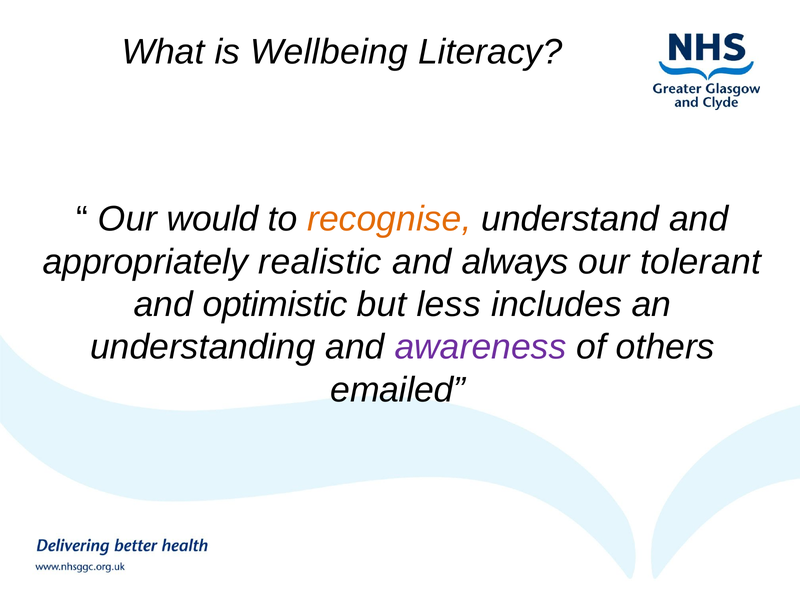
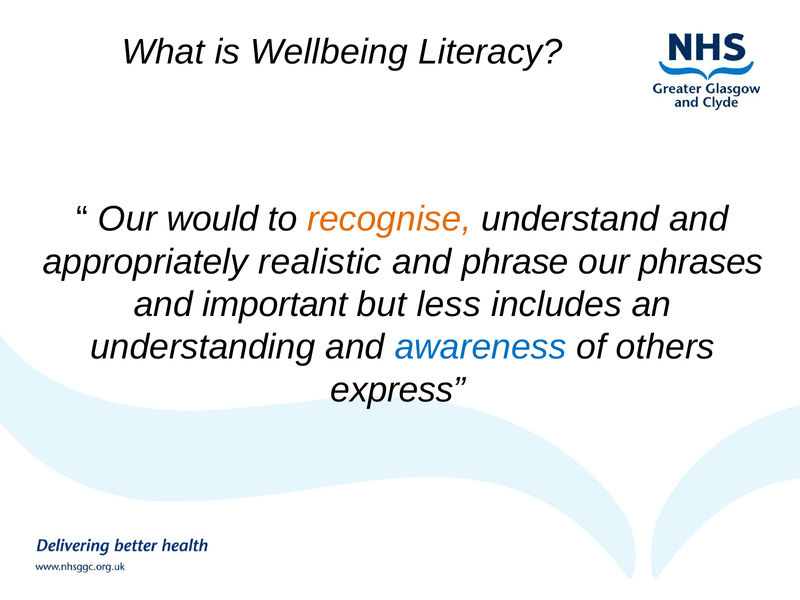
always: always -> phrase
tolerant: tolerant -> phrases
optimistic: optimistic -> important
awareness colour: purple -> blue
emailed: emailed -> express
